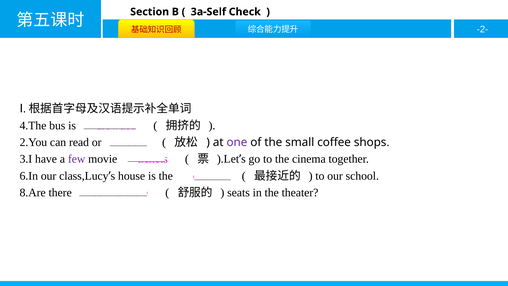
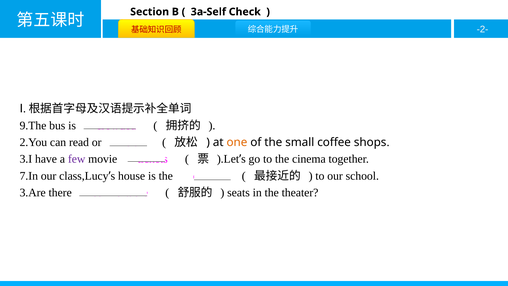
4.The: 4.The -> 9.The
one colour: purple -> orange
6.In: 6.In -> 7.In
8.Are: 8.Are -> 3.Are
